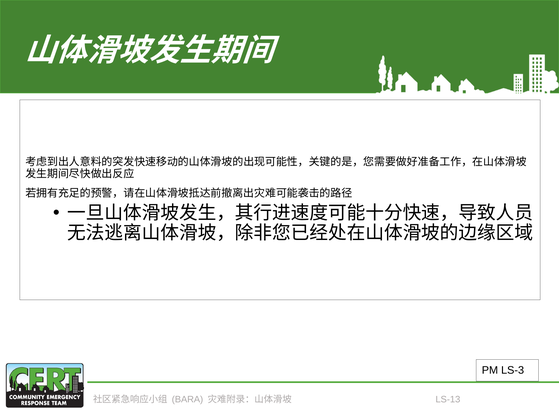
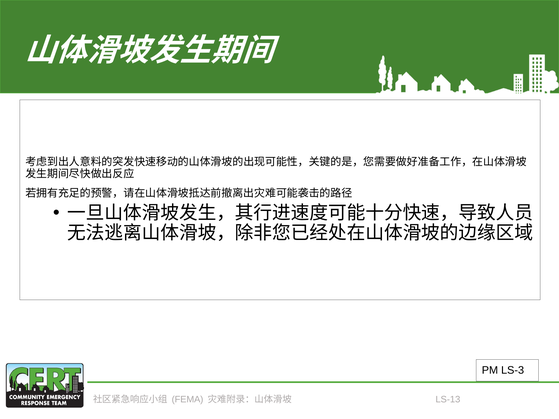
BARA: BARA -> FEMA
